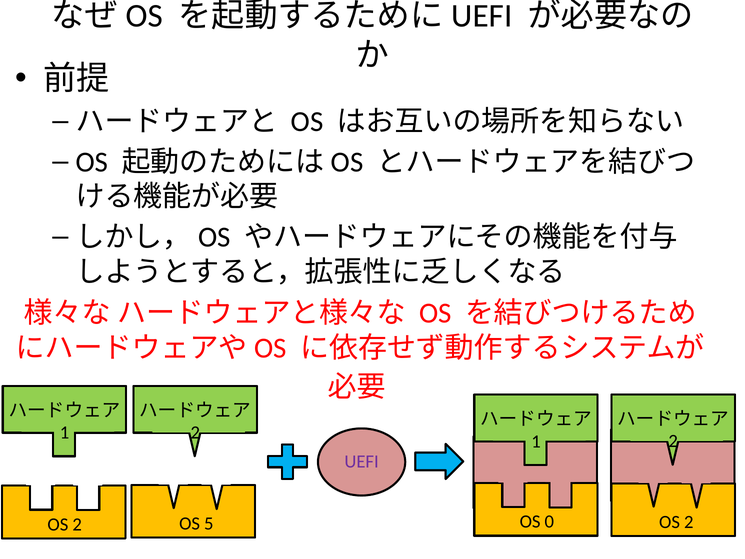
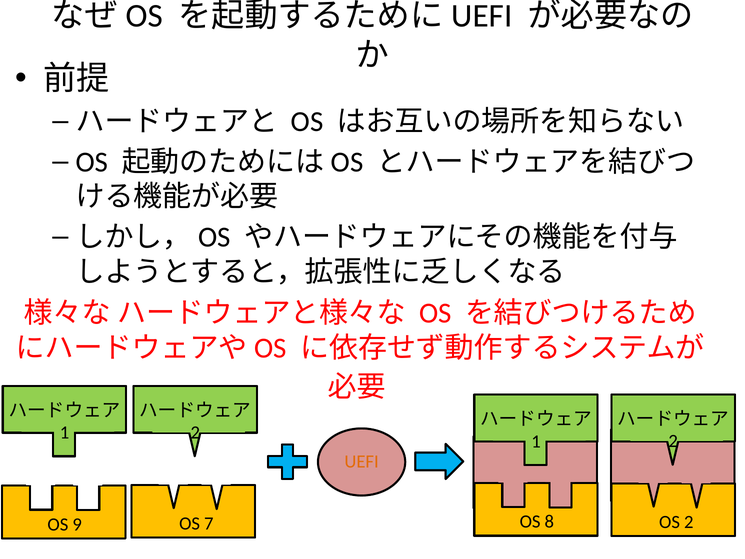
UEFI colour: purple -> orange
0: 0 -> 8
2 at (77, 524): 2 -> 9
5: 5 -> 7
